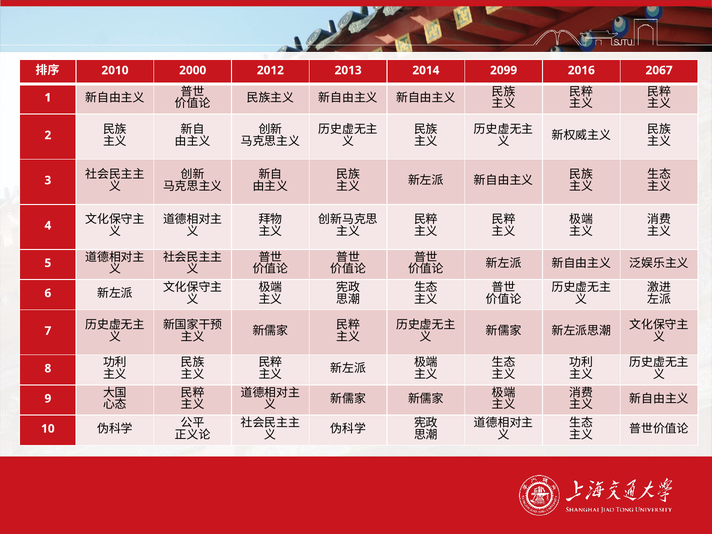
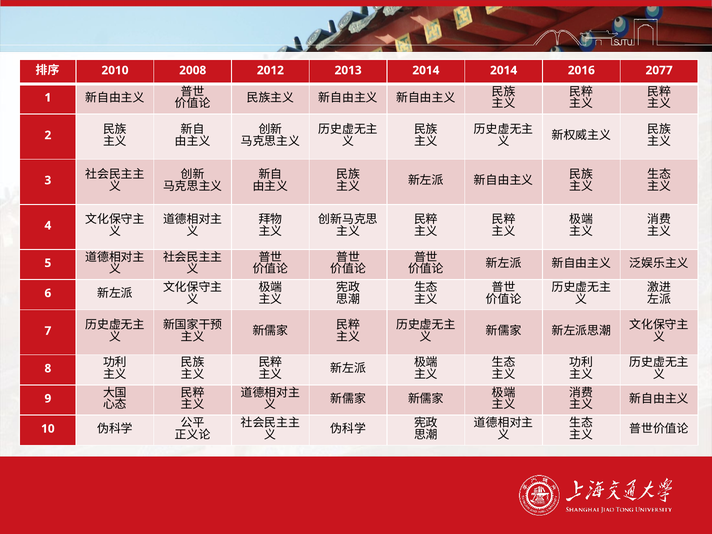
2000: 2000 -> 2008
2014 2099: 2099 -> 2014
2067: 2067 -> 2077
